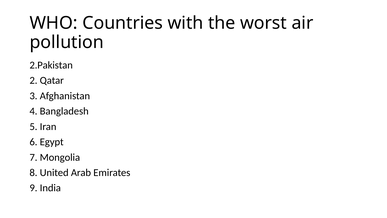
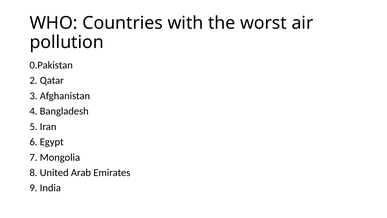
2.Pakistan: 2.Pakistan -> 0.Pakistan
